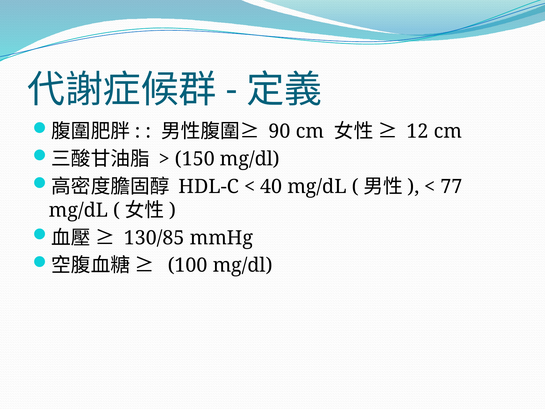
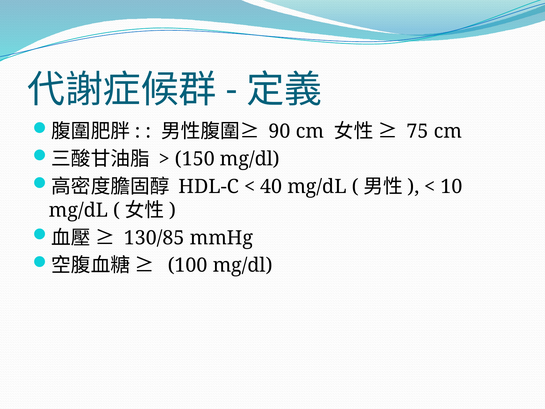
12: 12 -> 75
77: 77 -> 10
